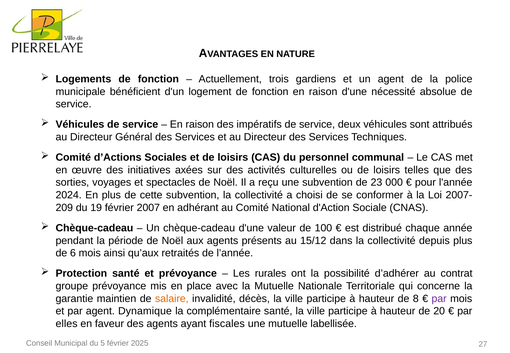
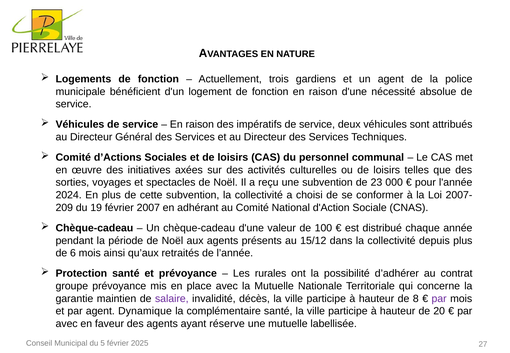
salaire colour: orange -> purple
elles at (67, 324): elles -> avec
fiscales: fiscales -> réserve
